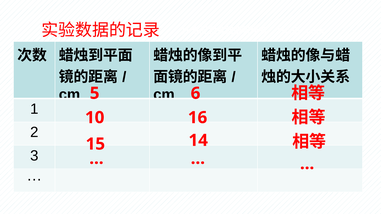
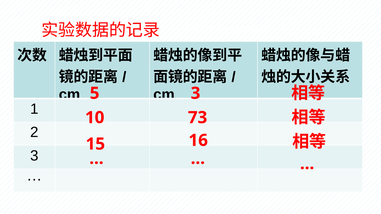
5 6: 6 -> 3
16: 16 -> 73
14: 14 -> 16
